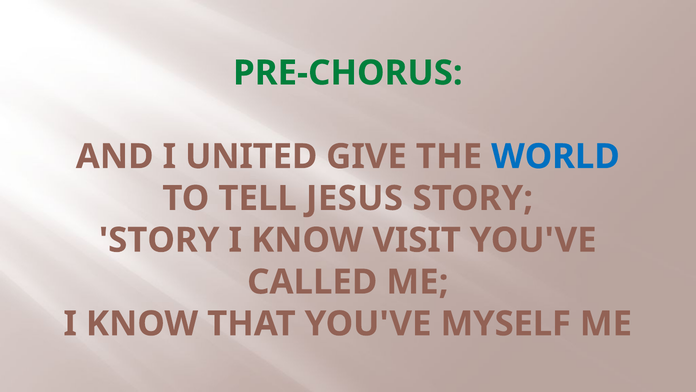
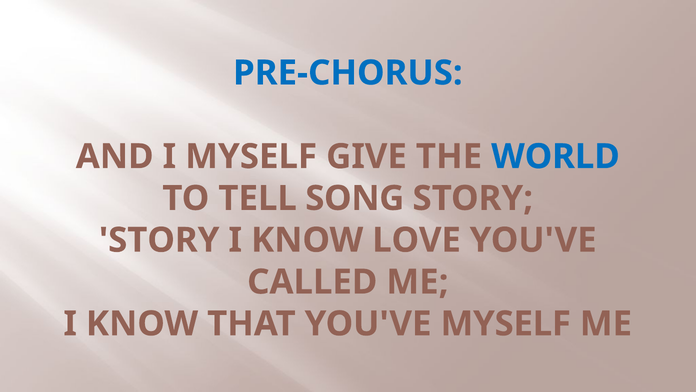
PRE-CHORUS colour: green -> blue
I UNITED: UNITED -> MYSELF
JESUS: JESUS -> SONG
VISIT: VISIT -> LOVE
